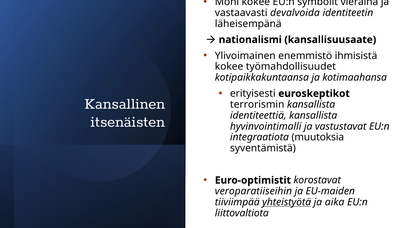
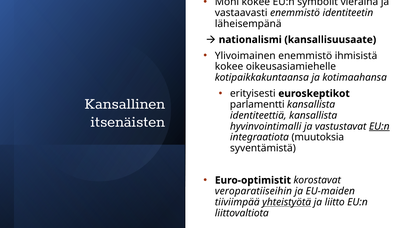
vastaavasti devalvoida: devalvoida -> enemmistö
työmahdollisuudet: työmahdollisuudet -> oikeusasiamiehelle
terrorismin: terrorismin -> parlamentti
EU:n at (379, 126) underline: none -> present
aika: aika -> liitto
